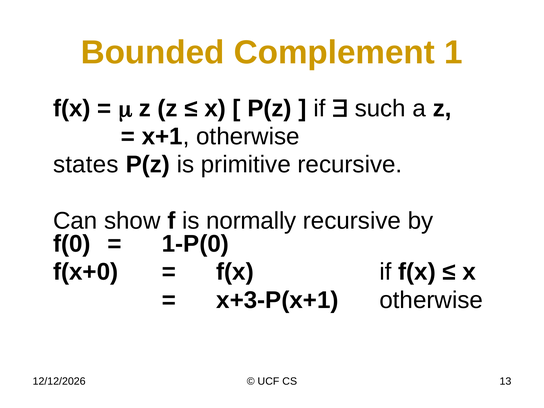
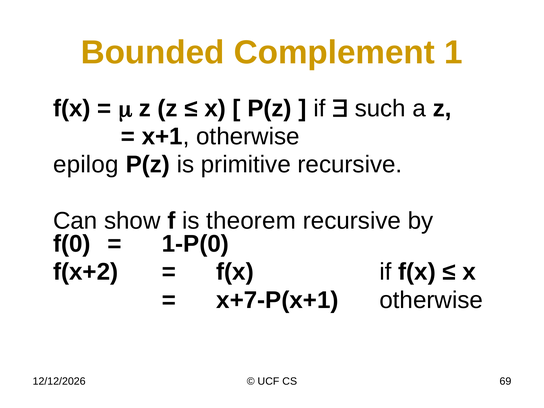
states: states -> epilog
normally: normally -> theorem
f(x+0: f(x+0 -> f(x+2
x+3-P(x+1: x+3-P(x+1 -> x+7-P(x+1
13: 13 -> 69
